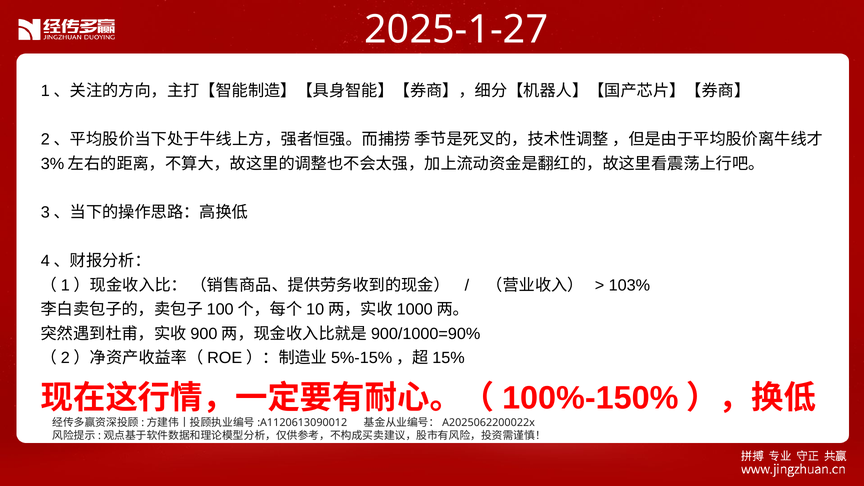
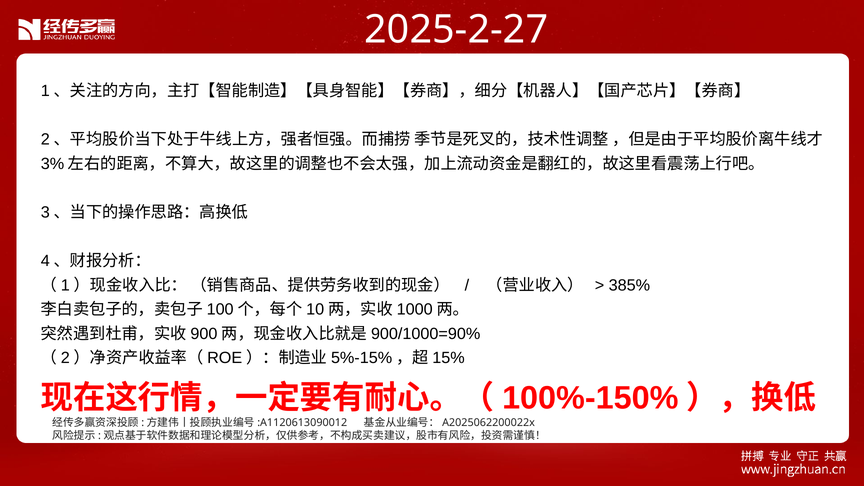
2025-1-27: 2025-1-27 -> 2025-2-27
103%: 103% -> 385%
